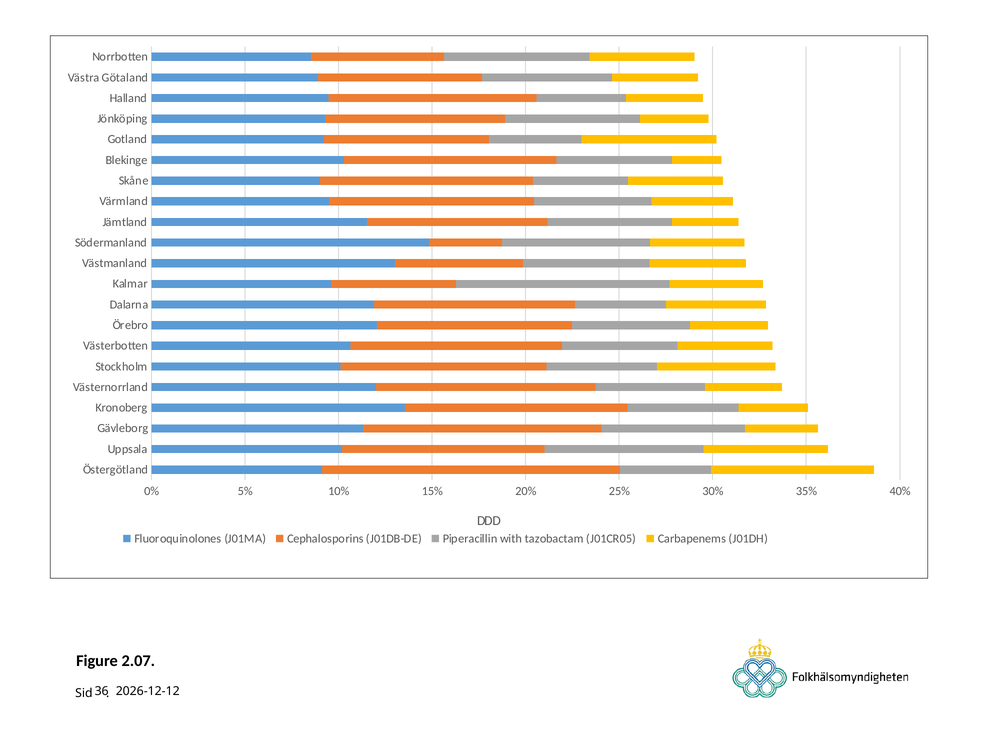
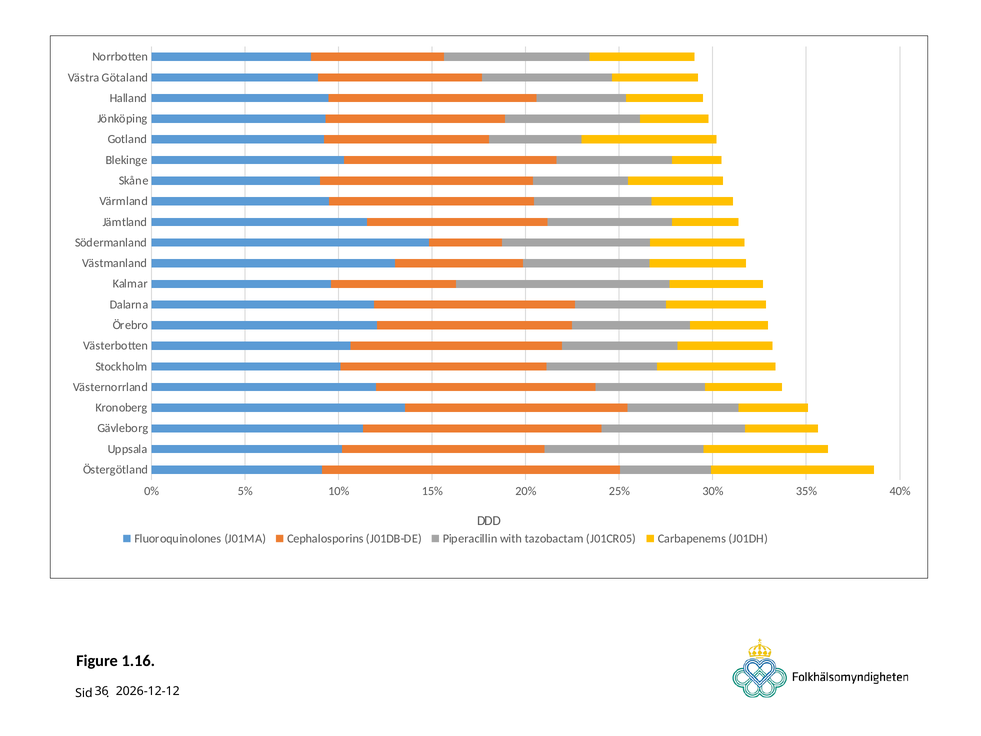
2.07: 2.07 -> 1.16
